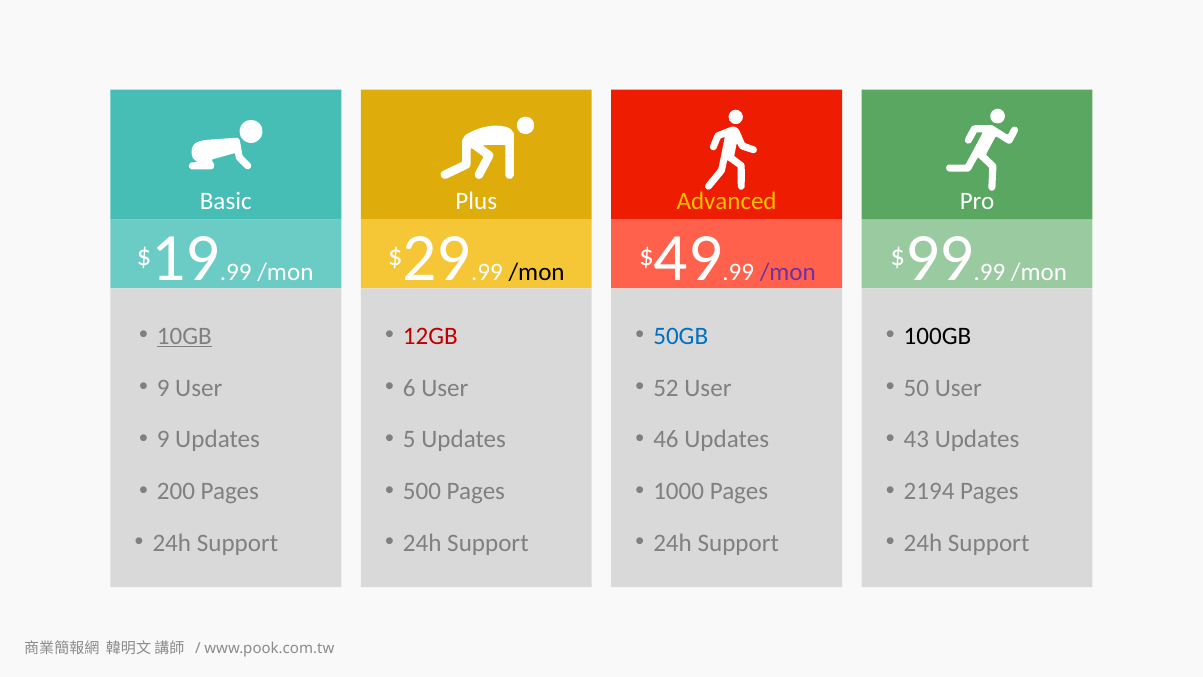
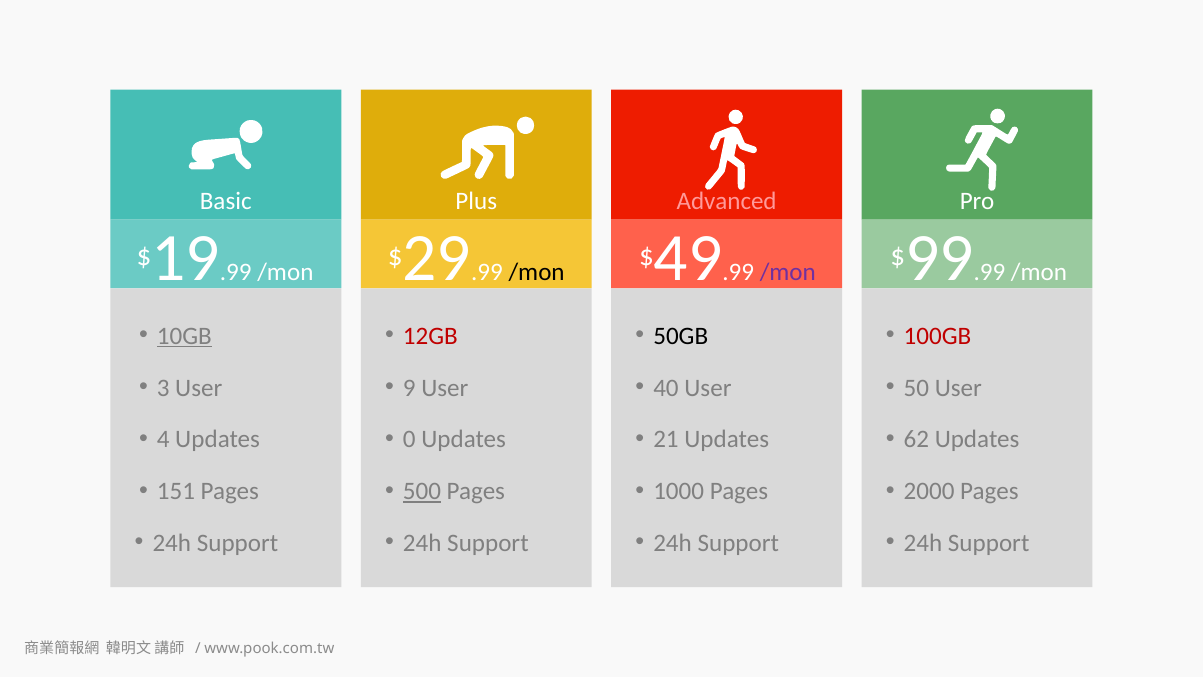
Advanced colour: yellow -> pink
50GB colour: blue -> black
100GB colour: black -> red
9 at (163, 388): 9 -> 3
6: 6 -> 9
52: 52 -> 40
9 at (163, 439): 9 -> 4
5: 5 -> 0
46: 46 -> 21
43: 43 -> 62
200: 200 -> 151
500 underline: none -> present
2194: 2194 -> 2000
